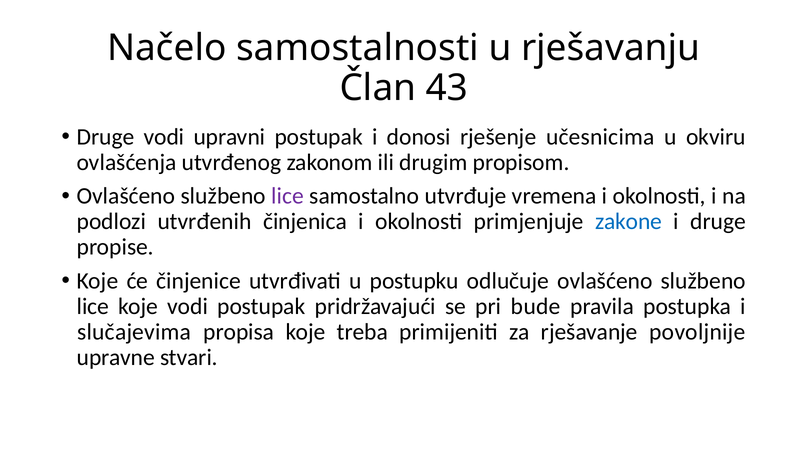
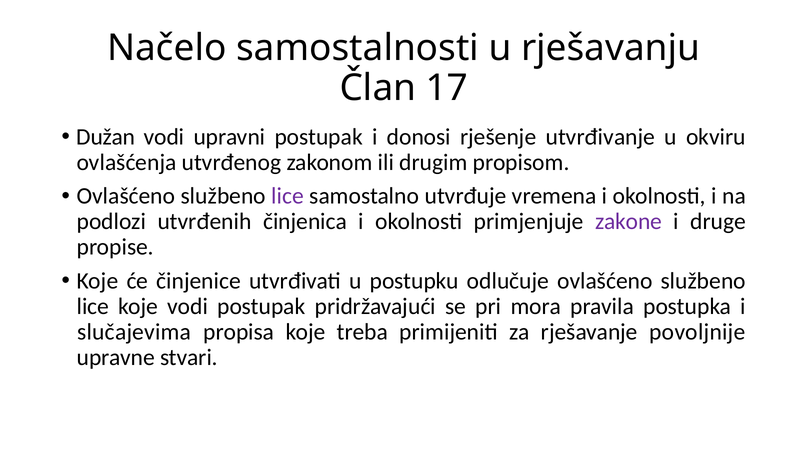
43: 43 -> 17
Druge at (106, 137): Druge -> Dužan
učesnicima: učesnicima -> utvrđivanje
zakone colour: blue -> purple
bude: bude -> mora
